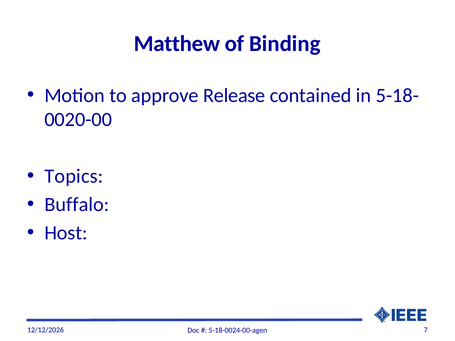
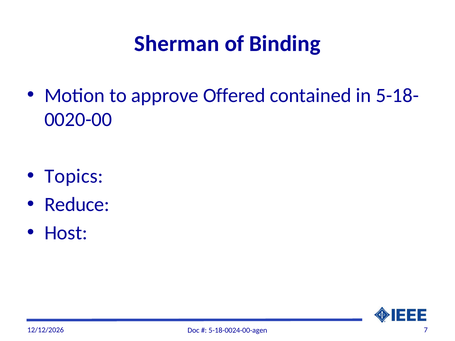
Matthew: Matthew -> Sherman
Release: Release -> Offered
Buffalo: Buffalo -> Reduce
